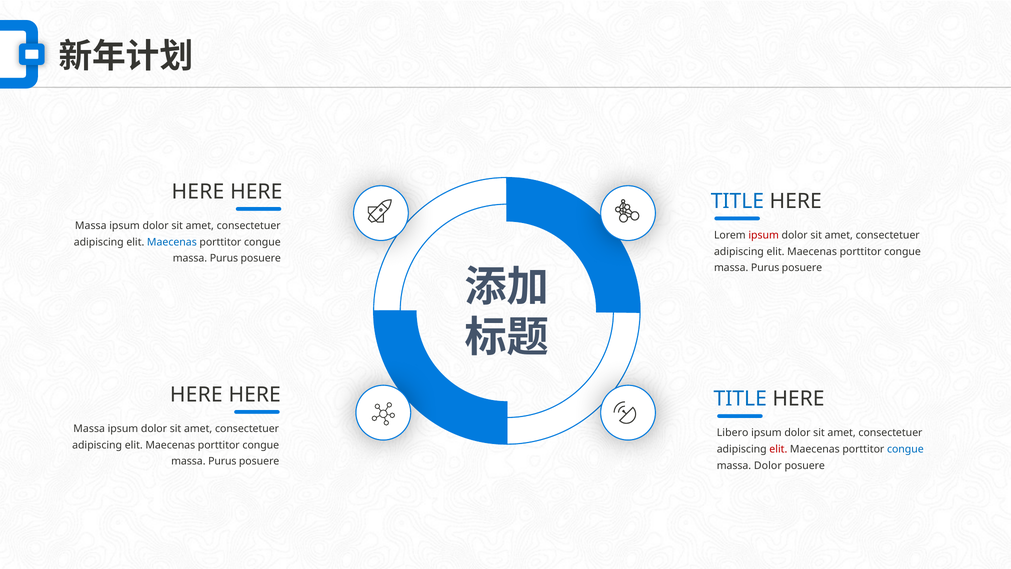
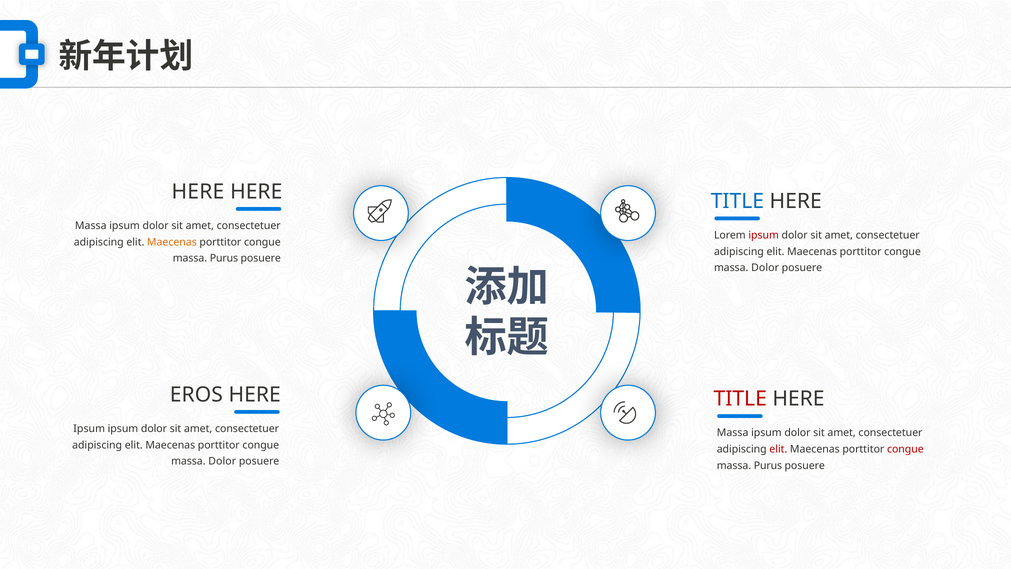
Maecenas at (172, 242) colour: blue -> orange
Purus at (765, 268): Purus -> Dolor
HERE at (196, 394): HERE -> EROS
TITLE at (740, 398) colour: blue -> red
Massa at (89, 428): Massa -> Ipsum
Libero at (733, 432): Libero -> Massa
congue at (905, 449) colour: blue -> red
Purus at (222, 461): Purus -> Dolor
Dolor at (768, 465): Dolor -> Purus
